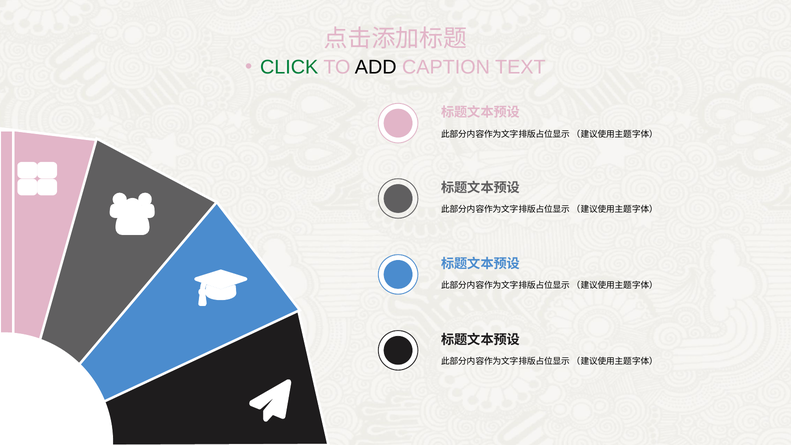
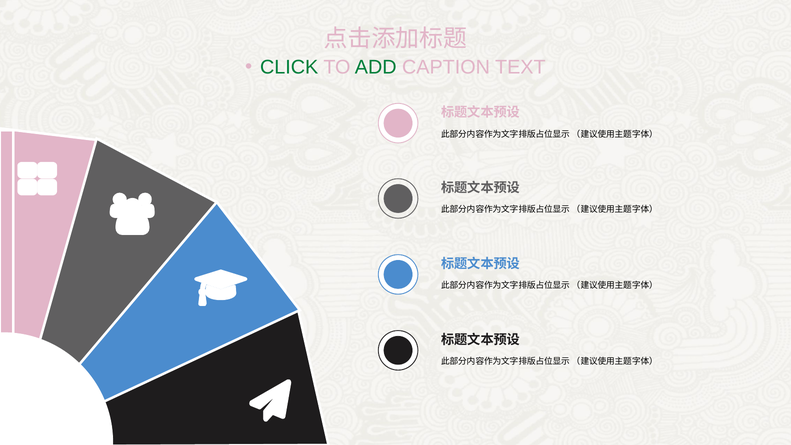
ADD colour: black -> green
